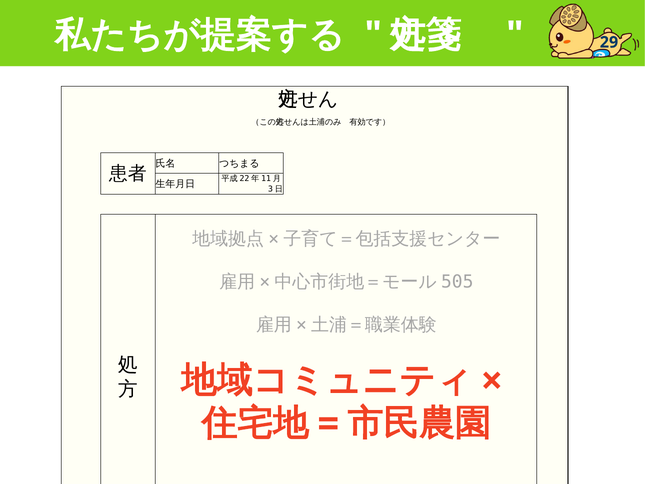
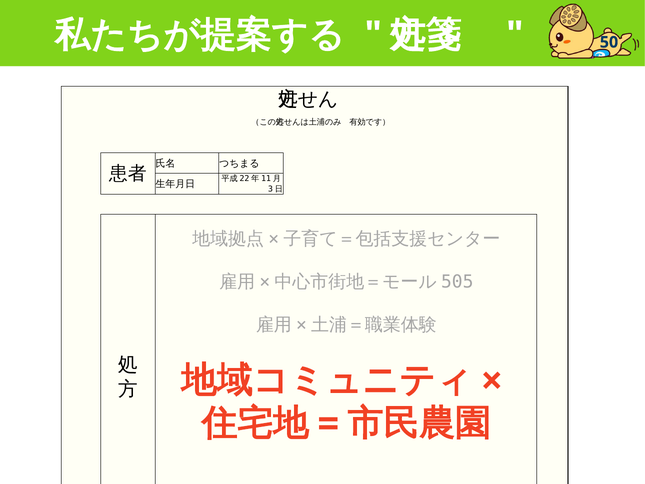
29: 29 -> 50
